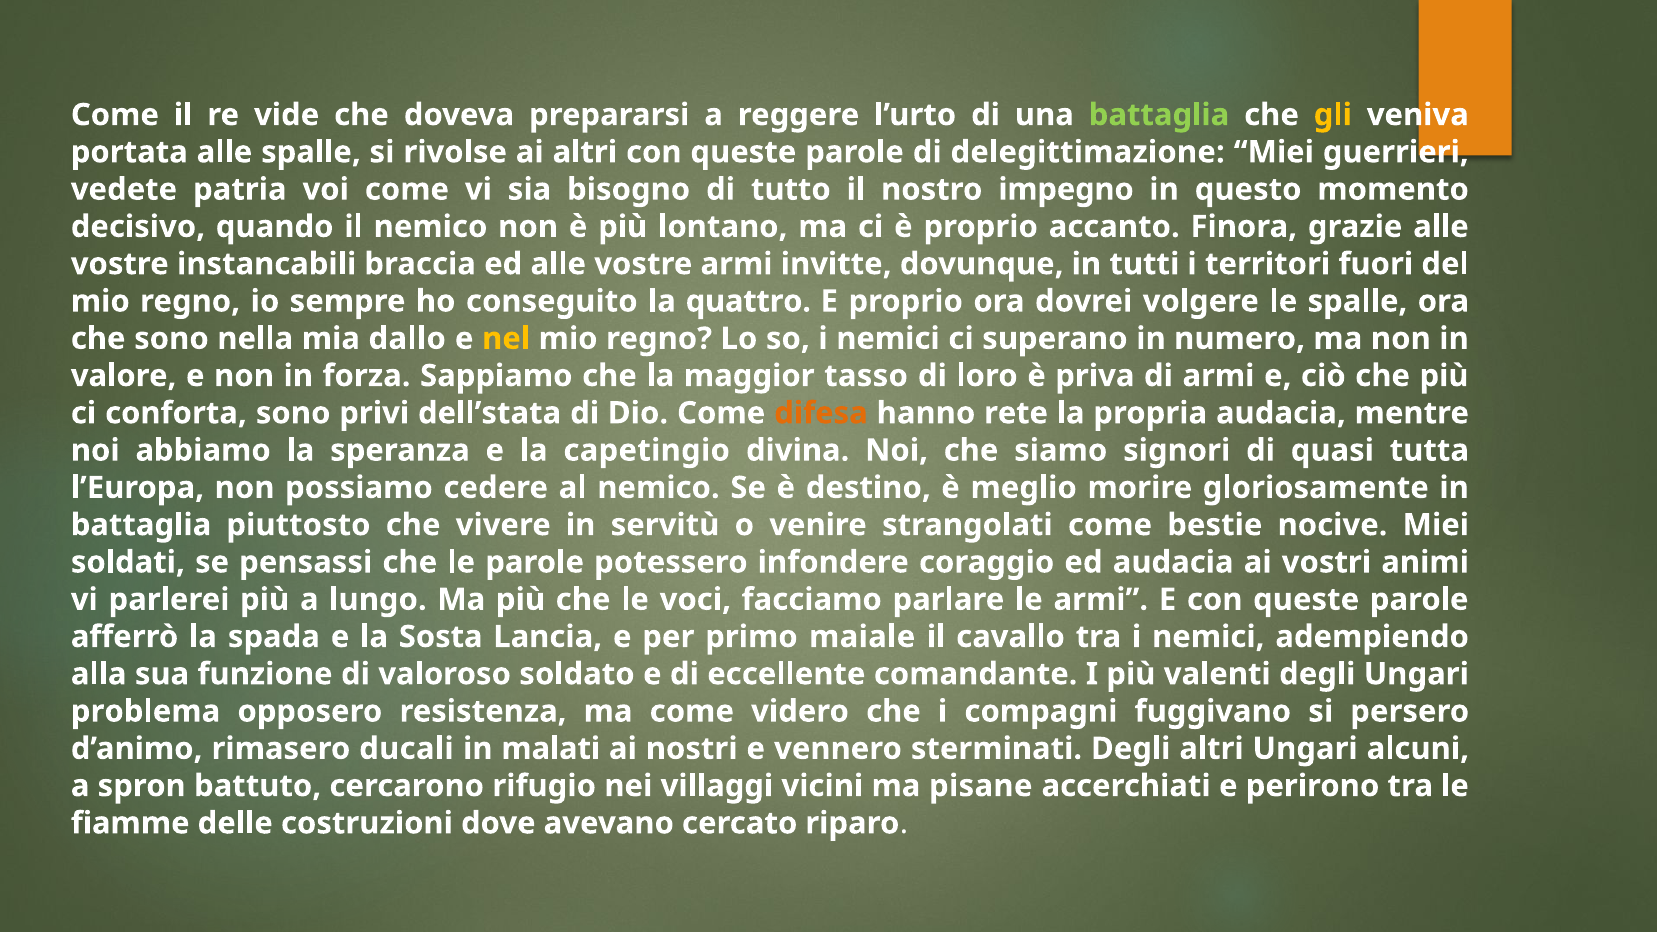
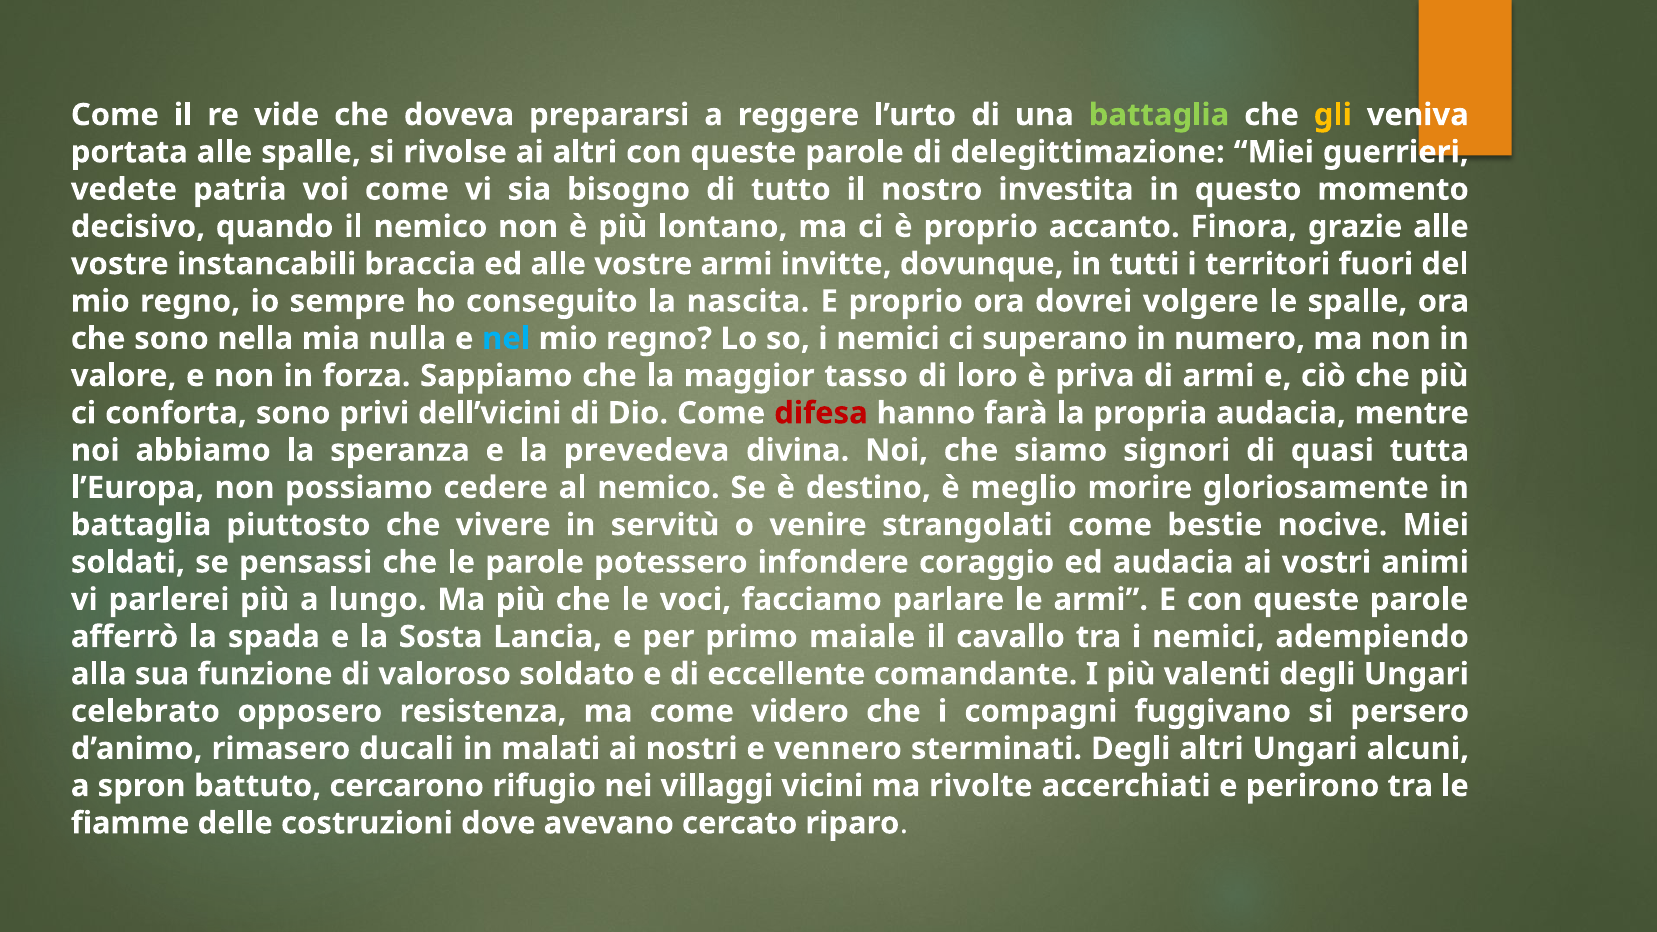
impegno: impegno -> investita
quattro: quattro -> nascita
dallo: dallo -> nulla
nel colour: yellow -> light blue
dell’stata: dell’stata -> dell’vicini
difesa colour: orange -> red
rete: rete -> farà
capetingio: capetingio -> prevedeva
problema: problema -> celebrato
pisane: pisane -> rivolte
